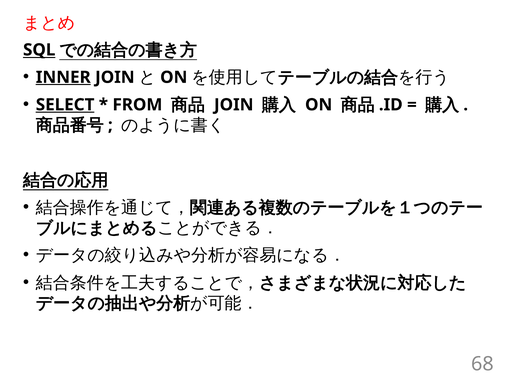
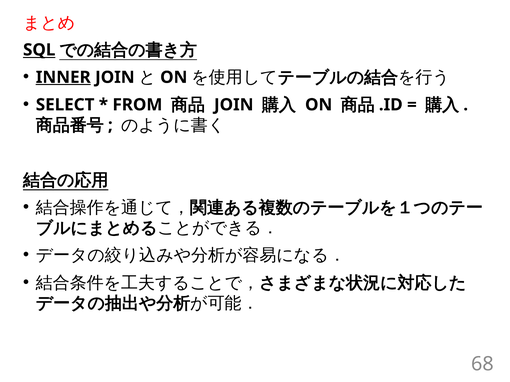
SELECT underline: present -> none
